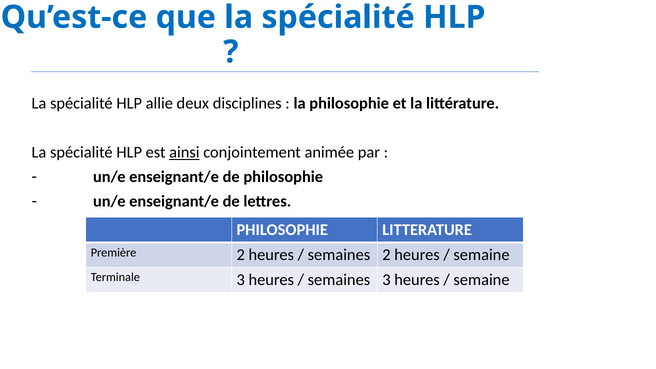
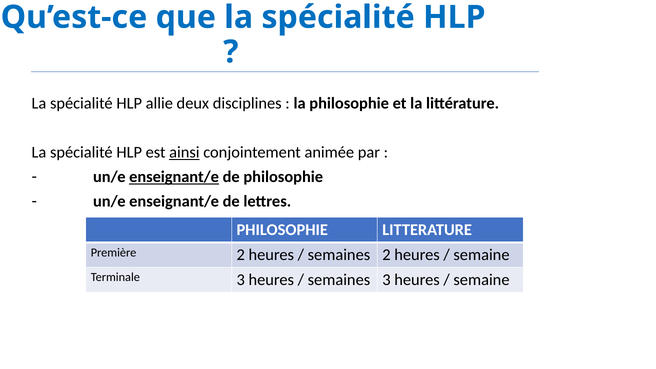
enseignant/e at (174, 177) underline: none -> present
